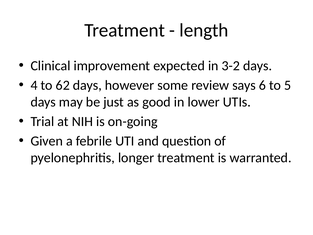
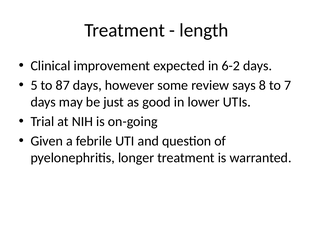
3-2: 3-2 -> 6-2
4: 4 -> 5
62: 62 -> 87
6: 6 -> 8
5: 5 -> 7
